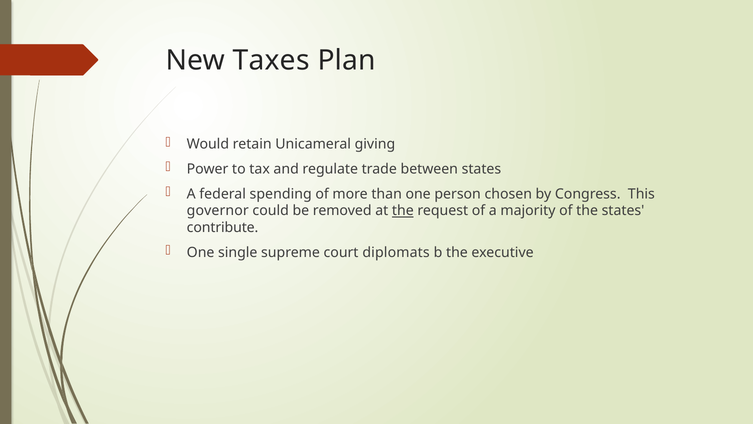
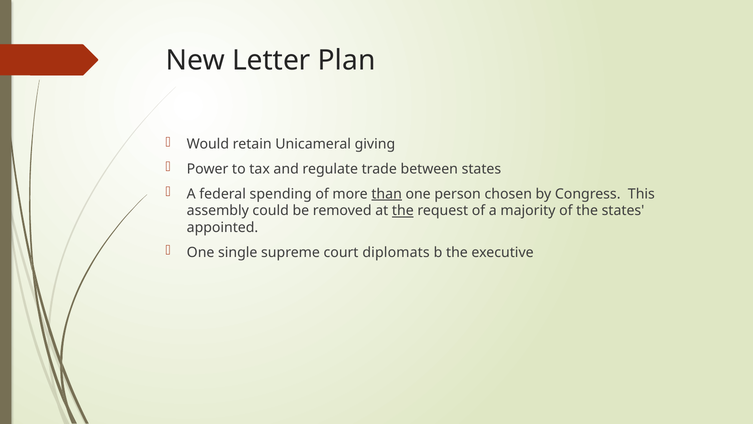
Taxes: Taxes -> Letter
than underline: none -> present
governor: governor -> assembly
contribute: contribute -> appointed
